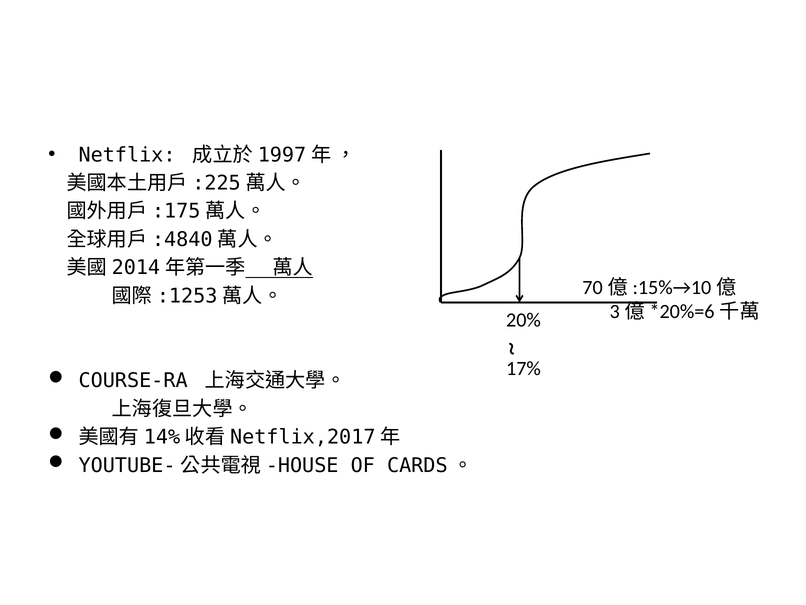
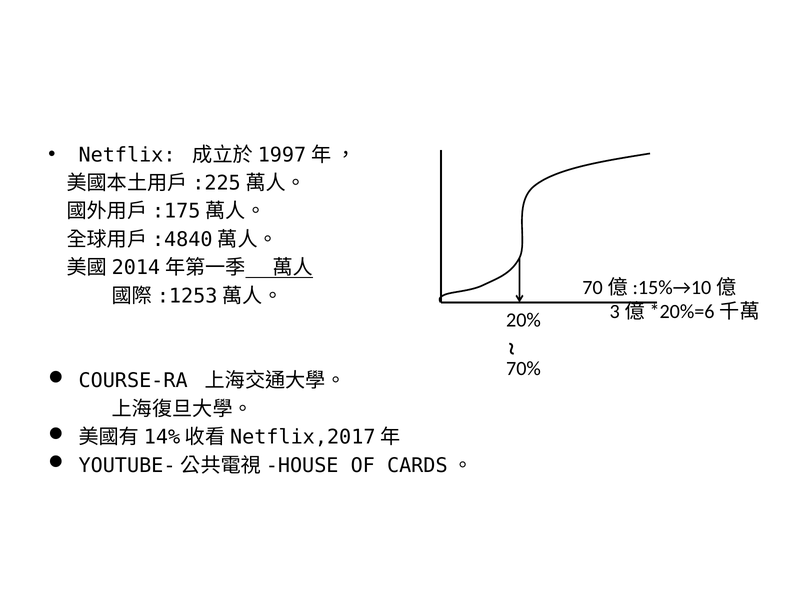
17%: 17% -> 70%
